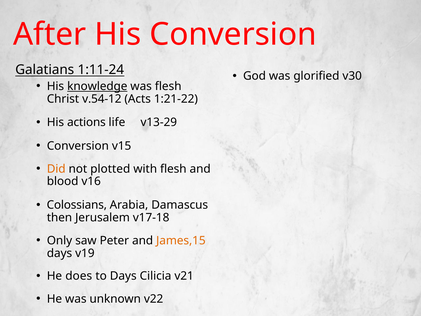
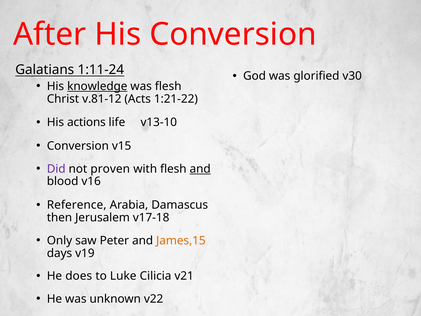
v.54-12: v.54-12 -> v.81-12
v13-29: v13-29 -> v13-10
Did colour: orange -> purple
plotted: plotted -> proven
and at (200, 169) underline: none -> present
Colossians: Colossians -> Reference
to Days: Days -> Luke
